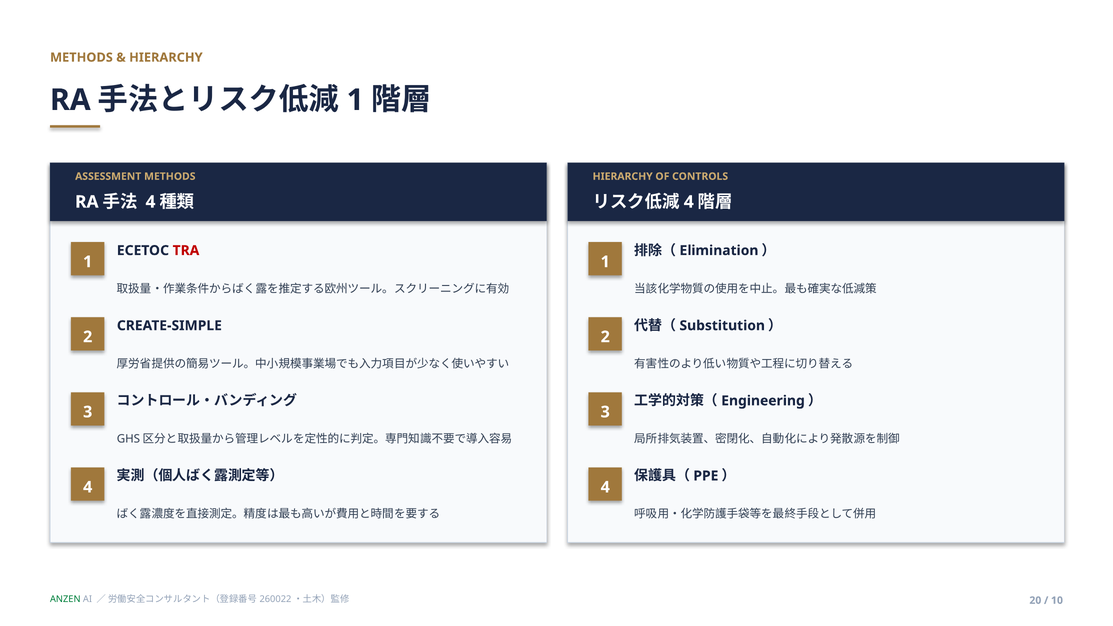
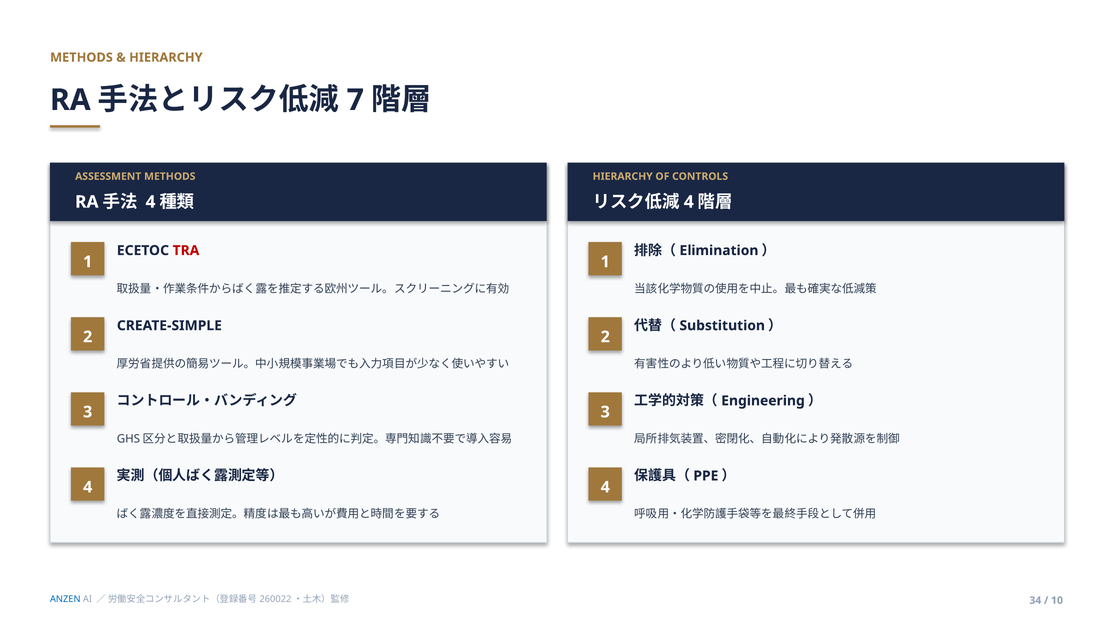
1 at (355, 100): 1 -> 7
ANZEN colour: green -> blue
20: 20 -> 34
